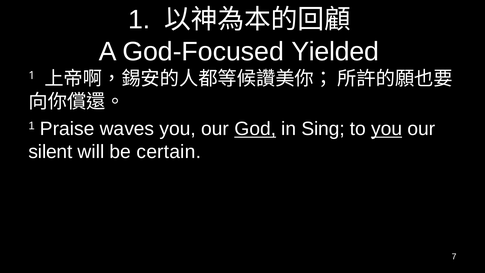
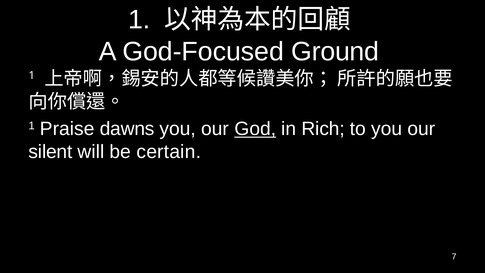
Yielded: Yielded -> Ground
waves: waves -> dawns
Sing: Sing -> Rich
you at (387, 129) underline: present -> none
